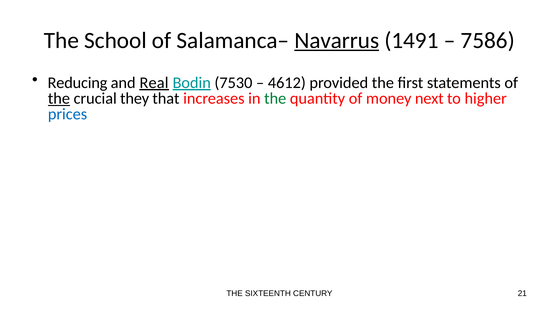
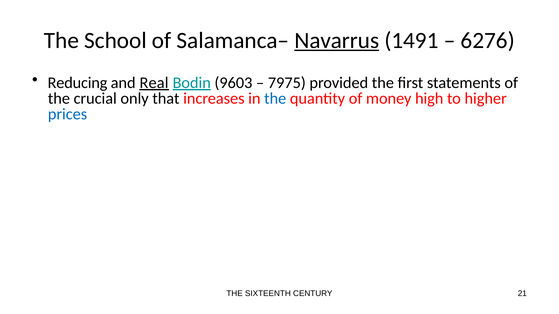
7586: 7586 -> 6276
7530: 7530 -> 9603
4612: 4612 -> 7975
the at (59, 99) underline: present -> none
they: they -> only
the at (275, 99) colour: green -> blue
next: next -> high
